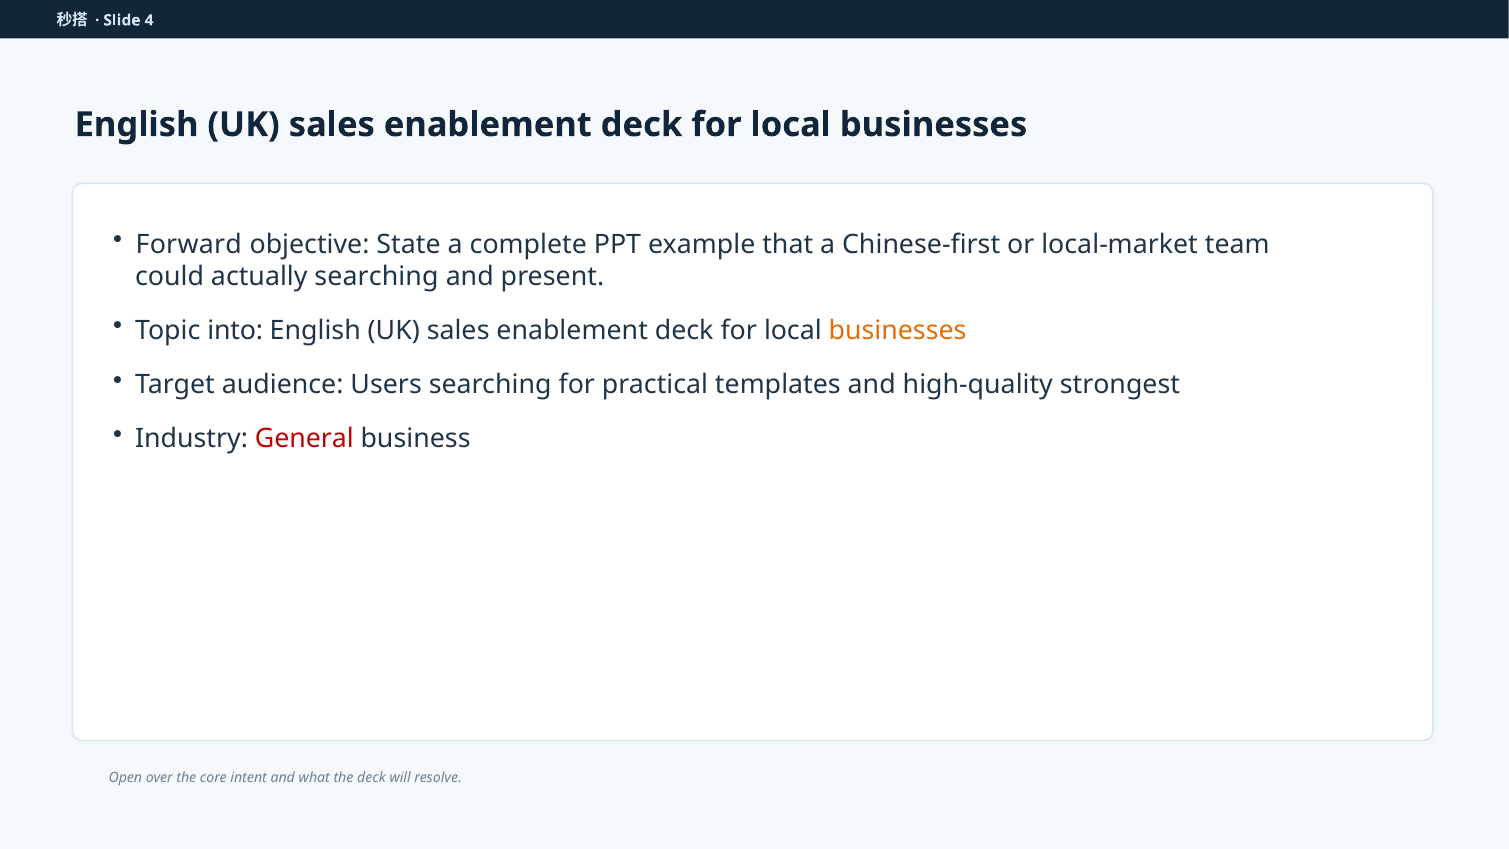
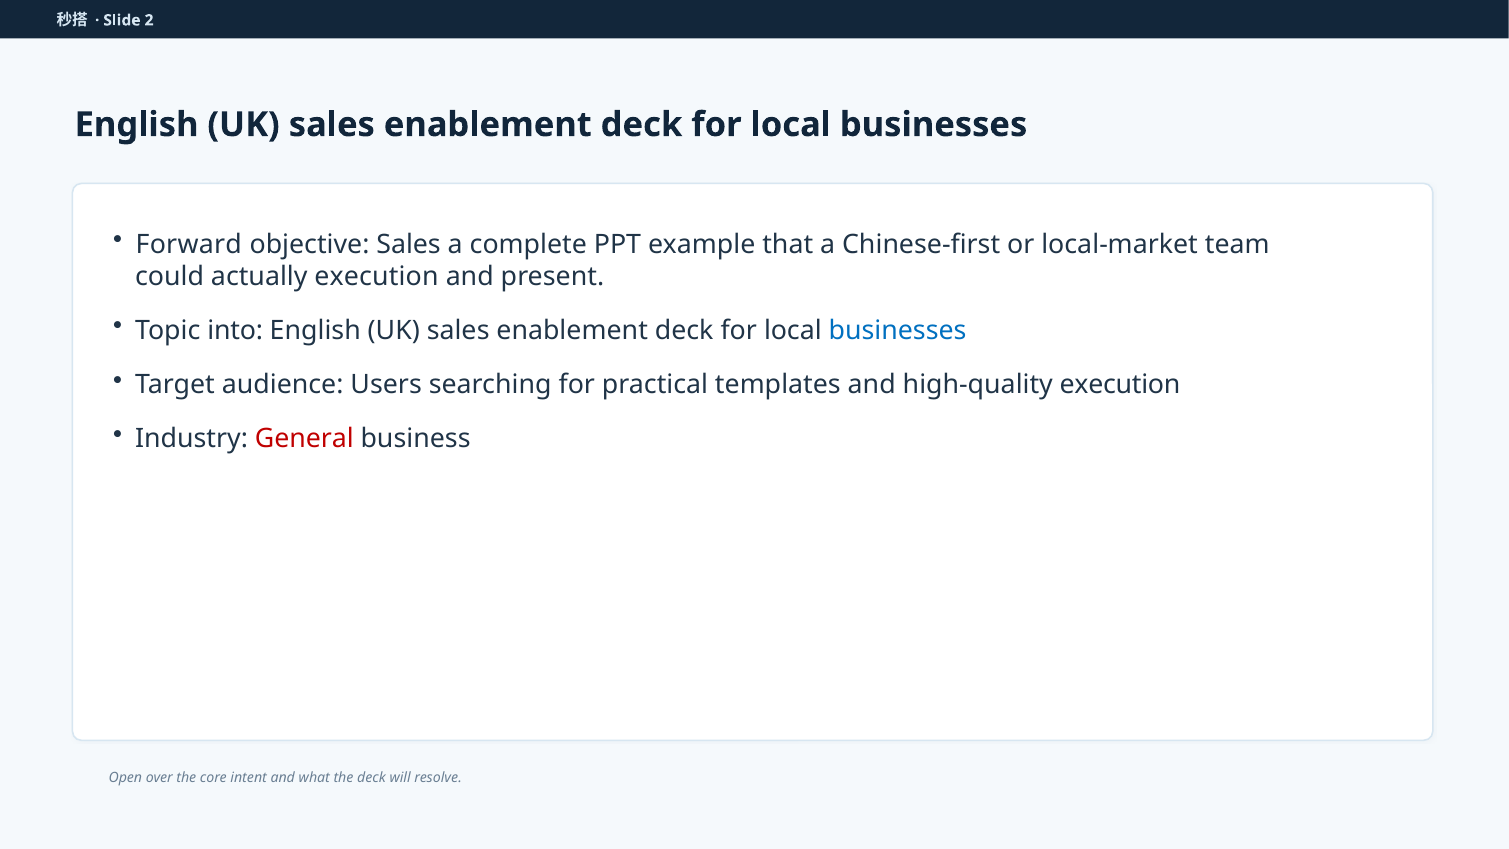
4: 4 -> 2
objective State: State -> Sales
actually searching: searching -> execution
businesses at (898, 330) colour: orange -> blue
high-quality strongest: strongest -> execution
